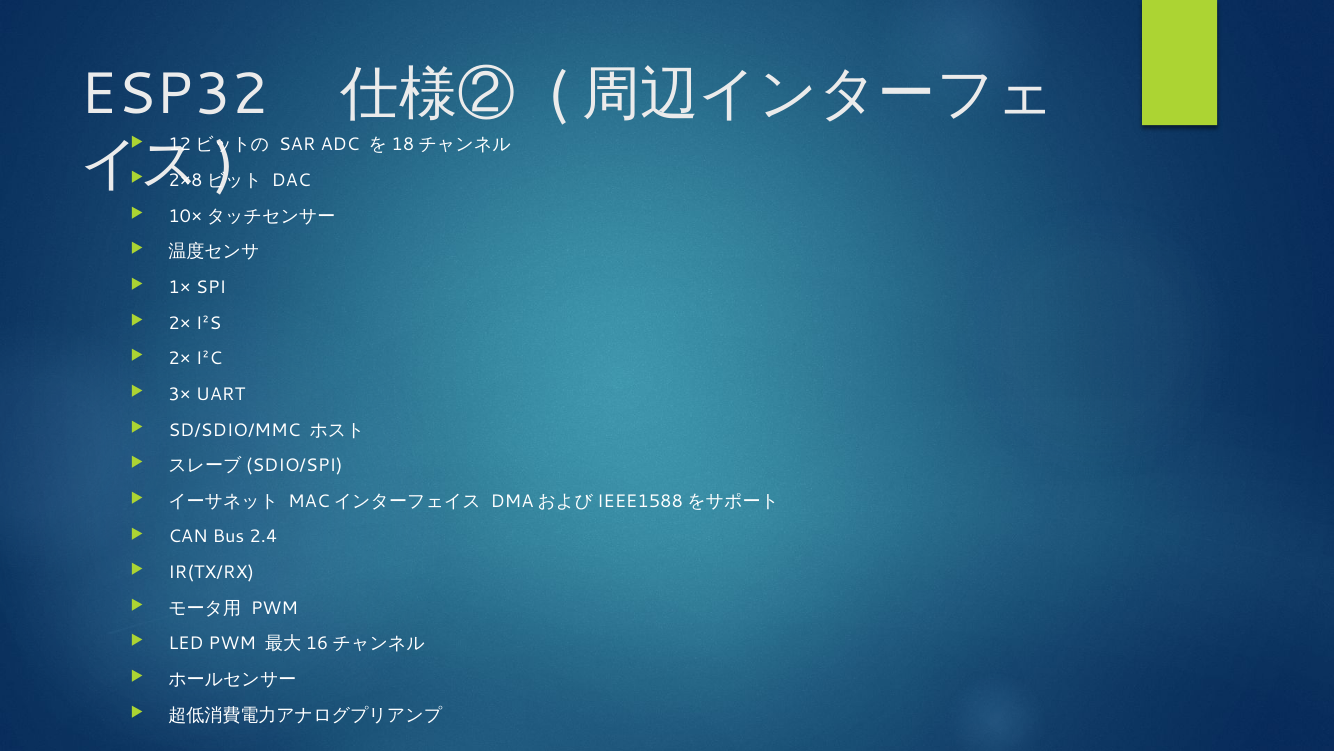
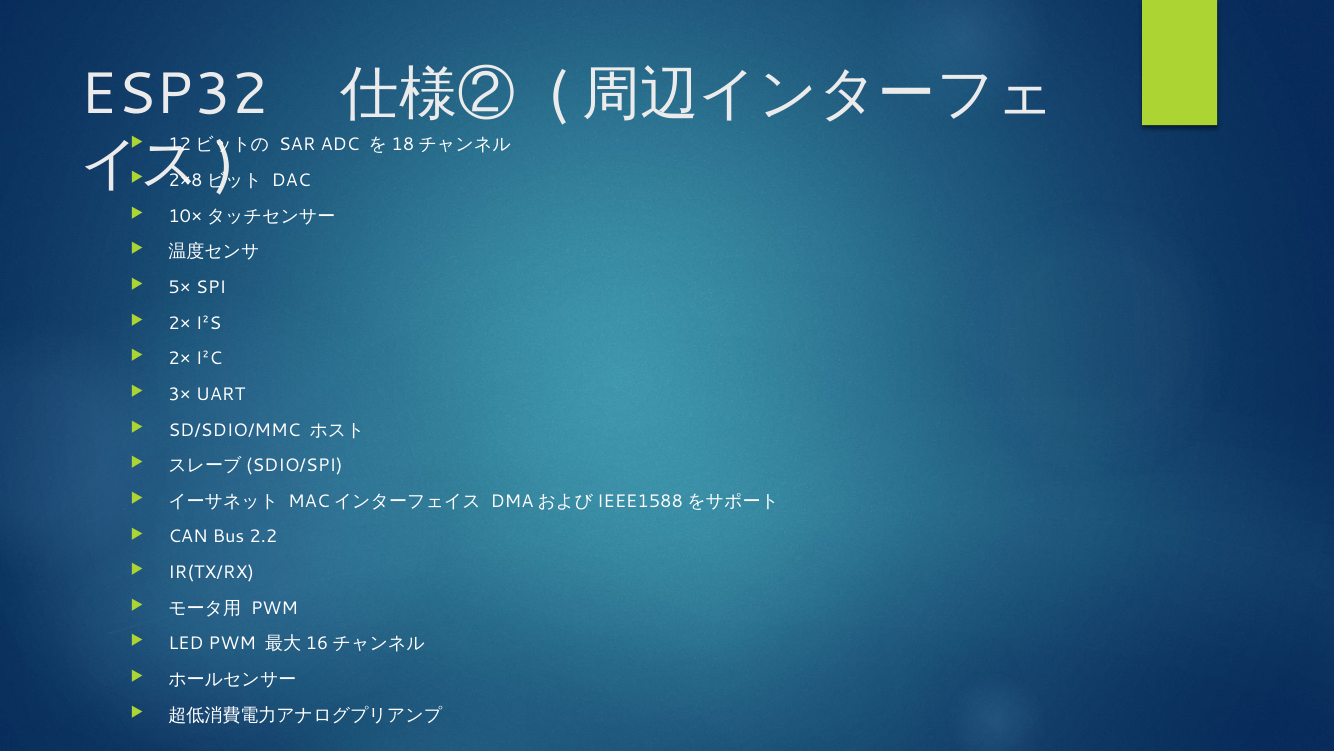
1×: 1× -> 5×
2.4: 2.4 -> 2.2
